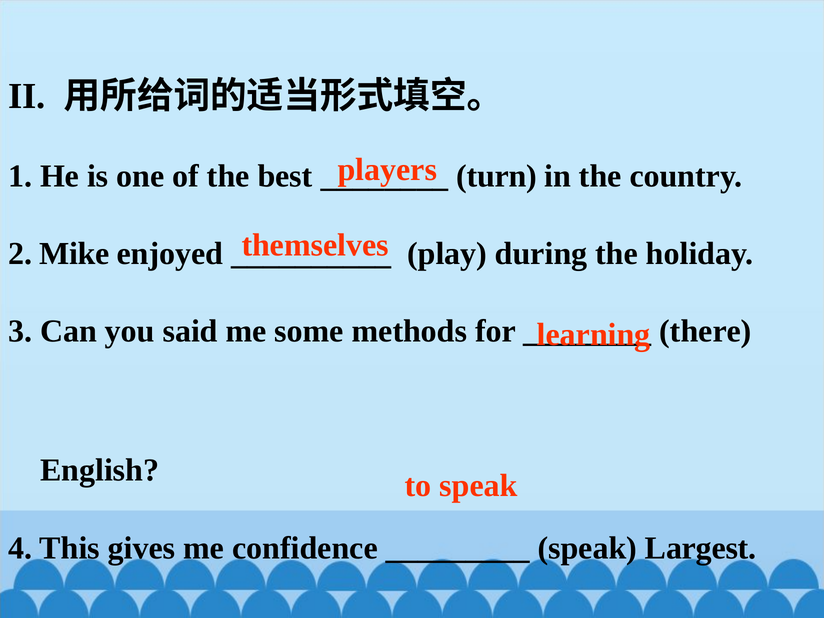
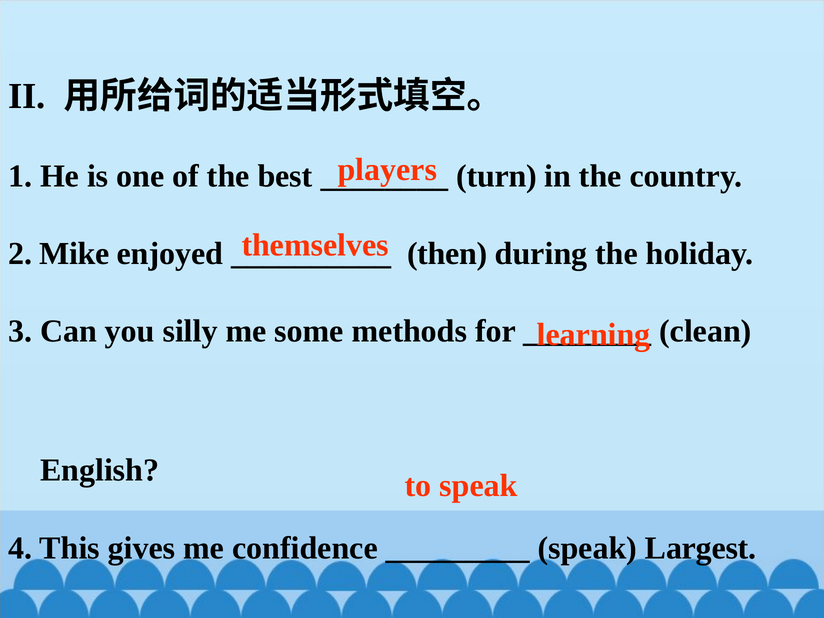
play: play -> then
said: said -> silly
there: there -> clean
